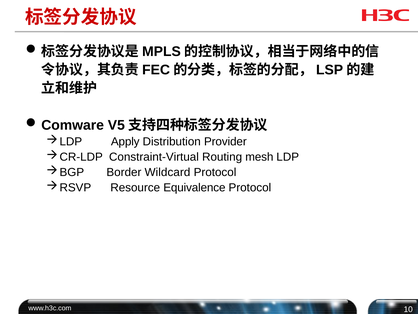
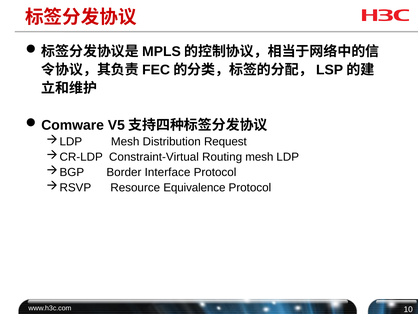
Apply at (125, 141): Apply -> Mesh
Provider: Provider -> Request
Wildcard: Wildcard -> Interface
